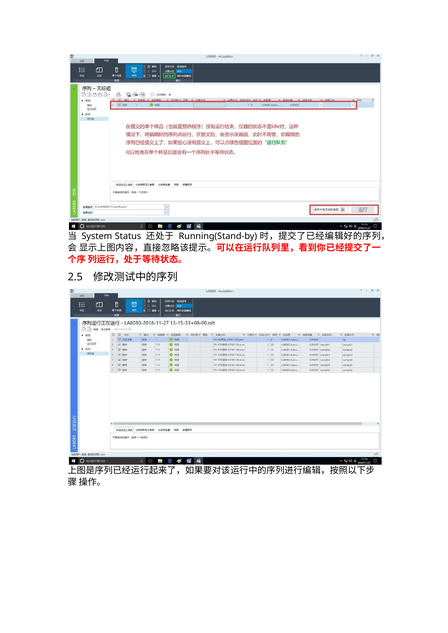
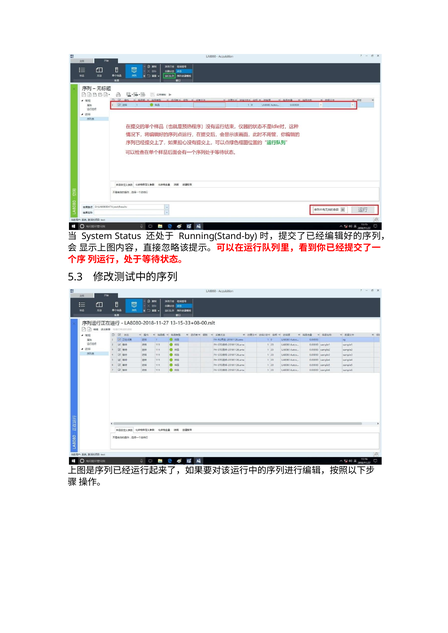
2.5: 2.5 -> 5.3
